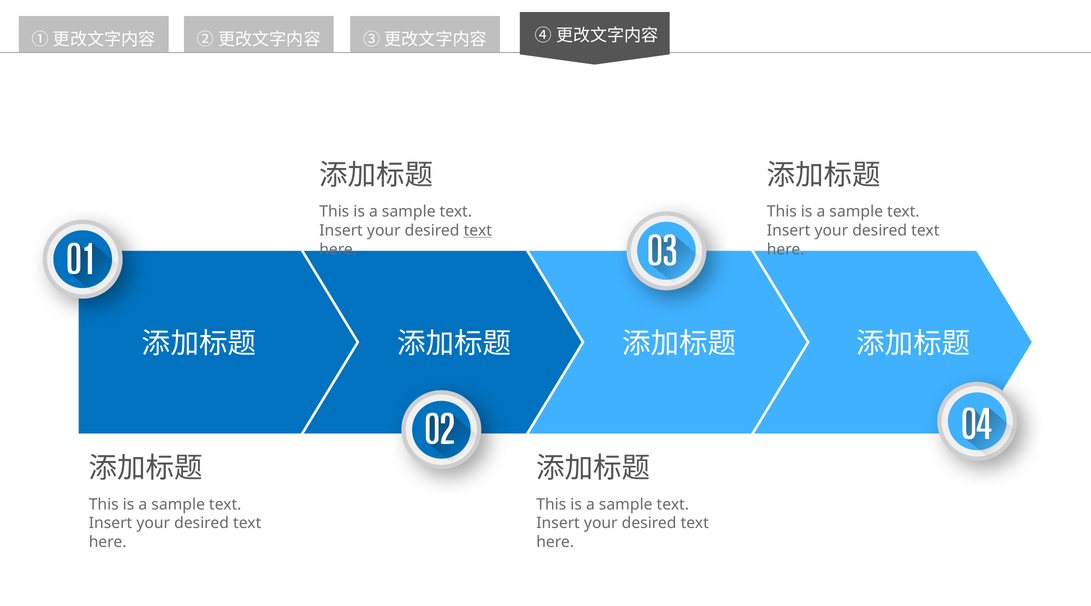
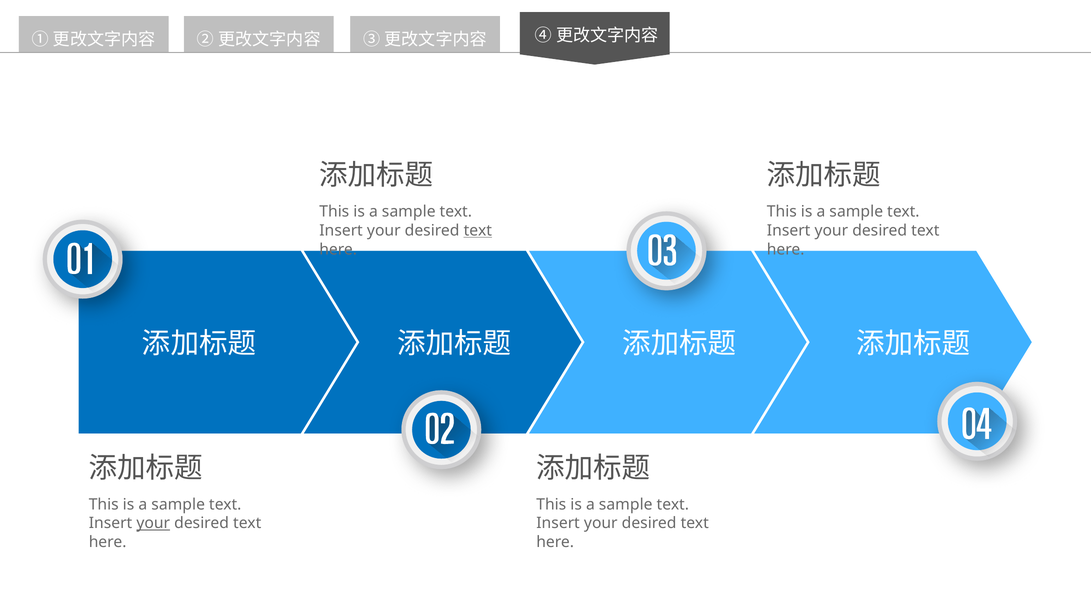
your at (153, 523) underline: none -> present
